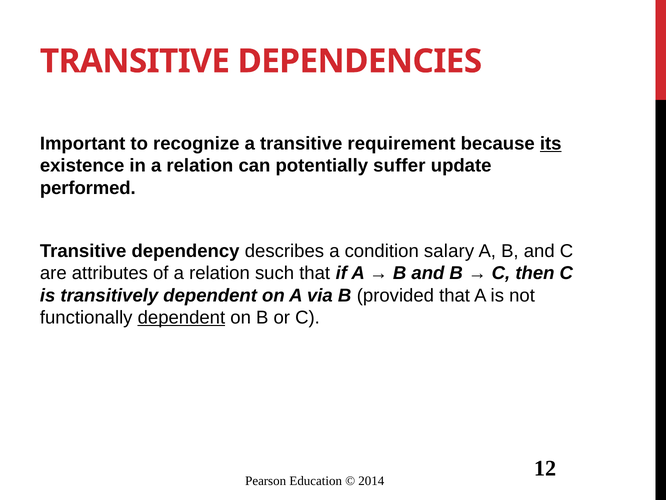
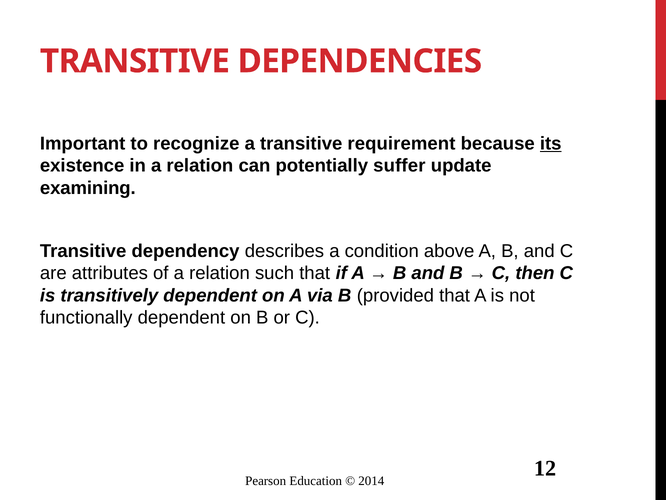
performed: performed -> examining
salary: salary -> above
dependent at (181, 317) underline: present -> none
